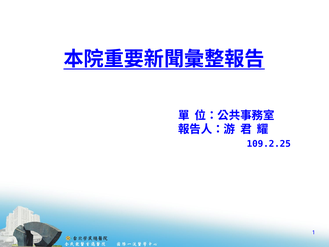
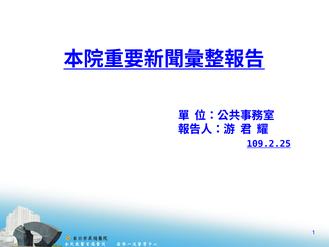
109.2.25 underline: none -> present
